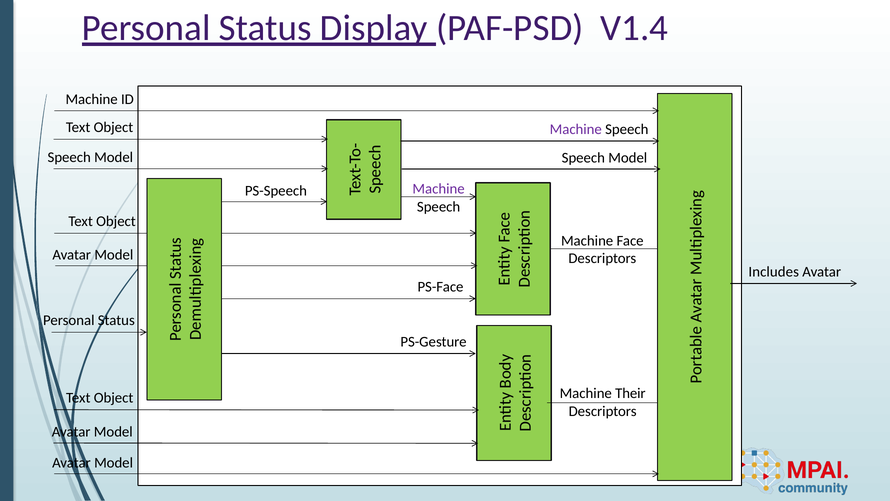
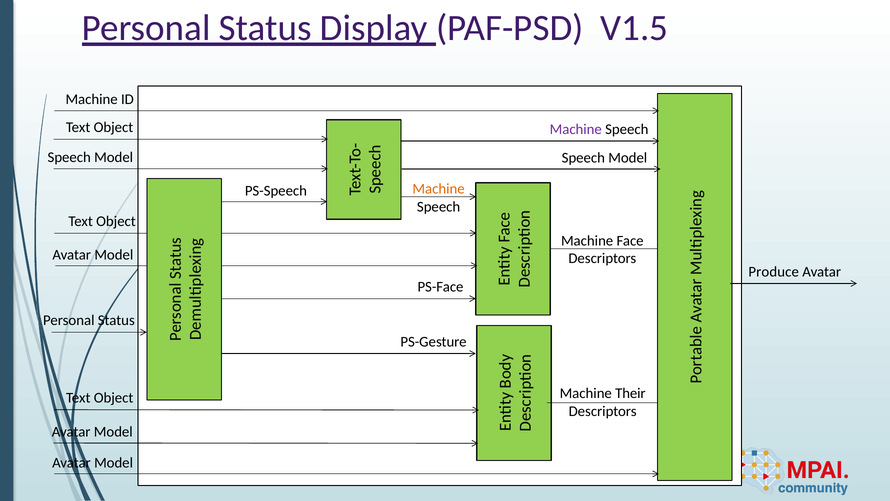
V1.4: V1.4 -> V1.5
Machine at (439, 189) colour: purple -> orange
Includes: Includes -> Produce
